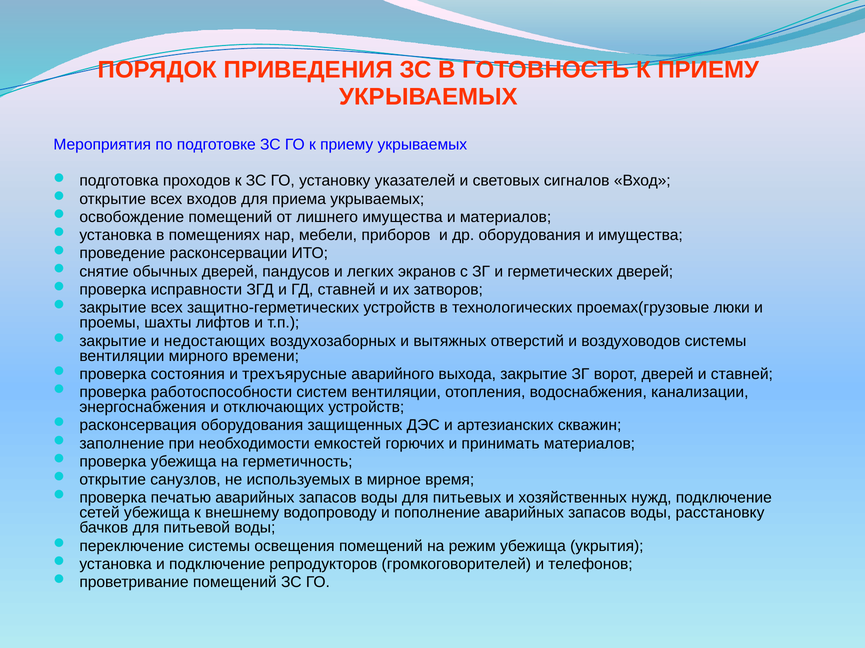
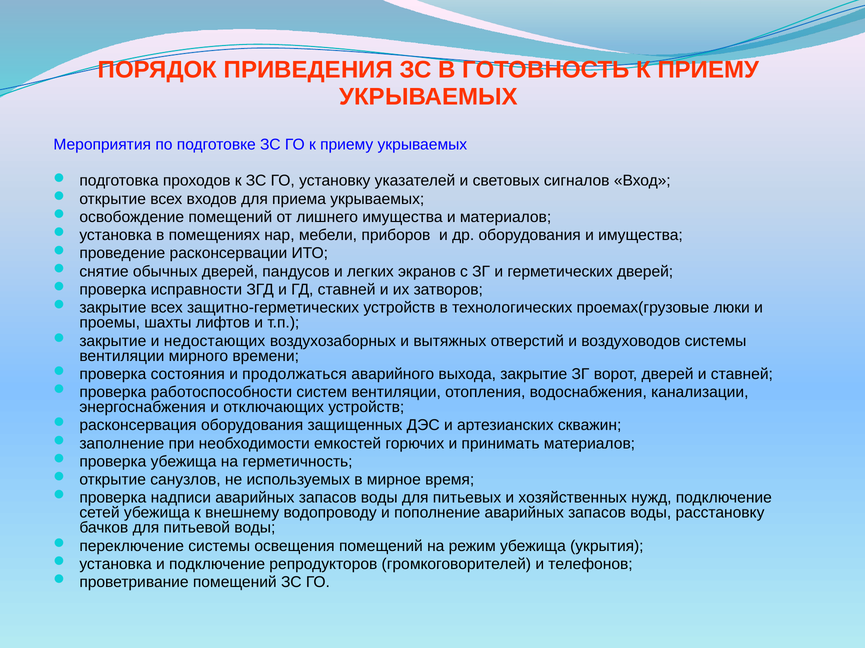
трехъярусные: трехъярусные -> продолжаться
печатью: печатью -> надписи
